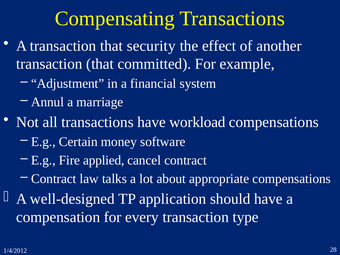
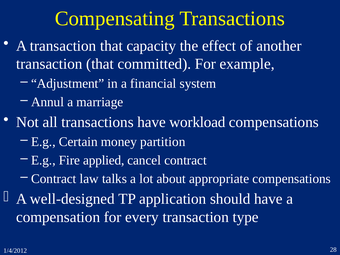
security: security -> capacity
software: software -> partition
